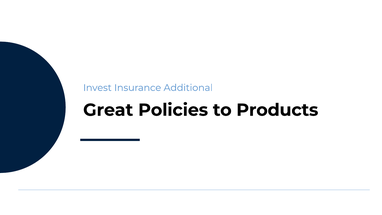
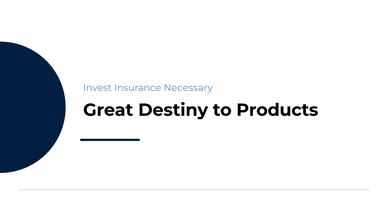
Additional: Additional -> Necessary
Policies: Policies -> Destiny
